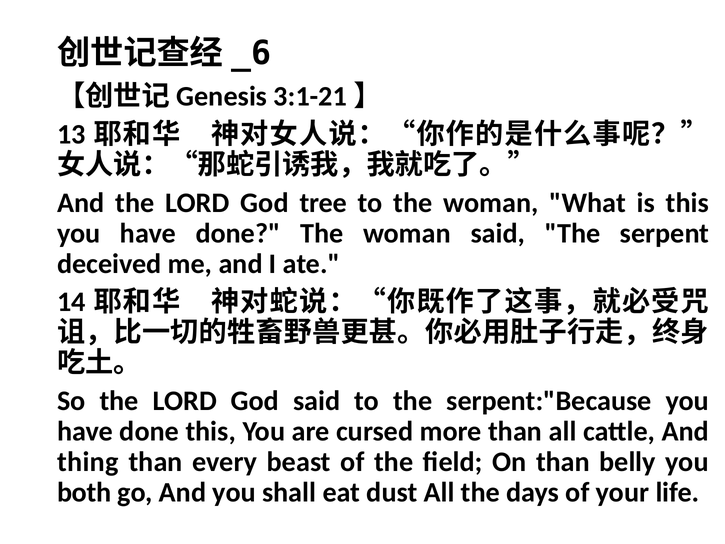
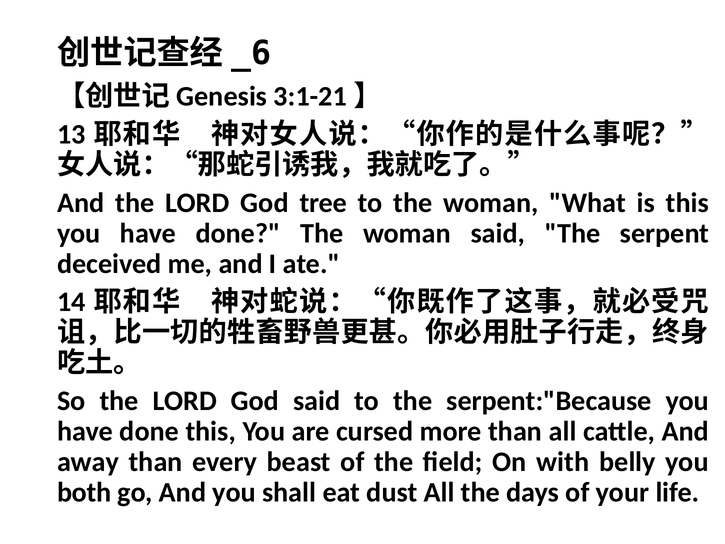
thing: thing -> away
On than: than -> with
